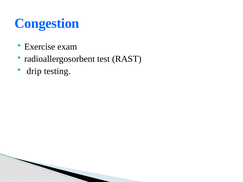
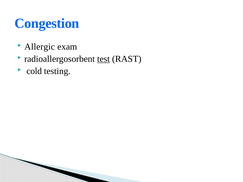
Exercise: Exercise -> Allergic
test underline: none -> present
drip: drip -> cold
